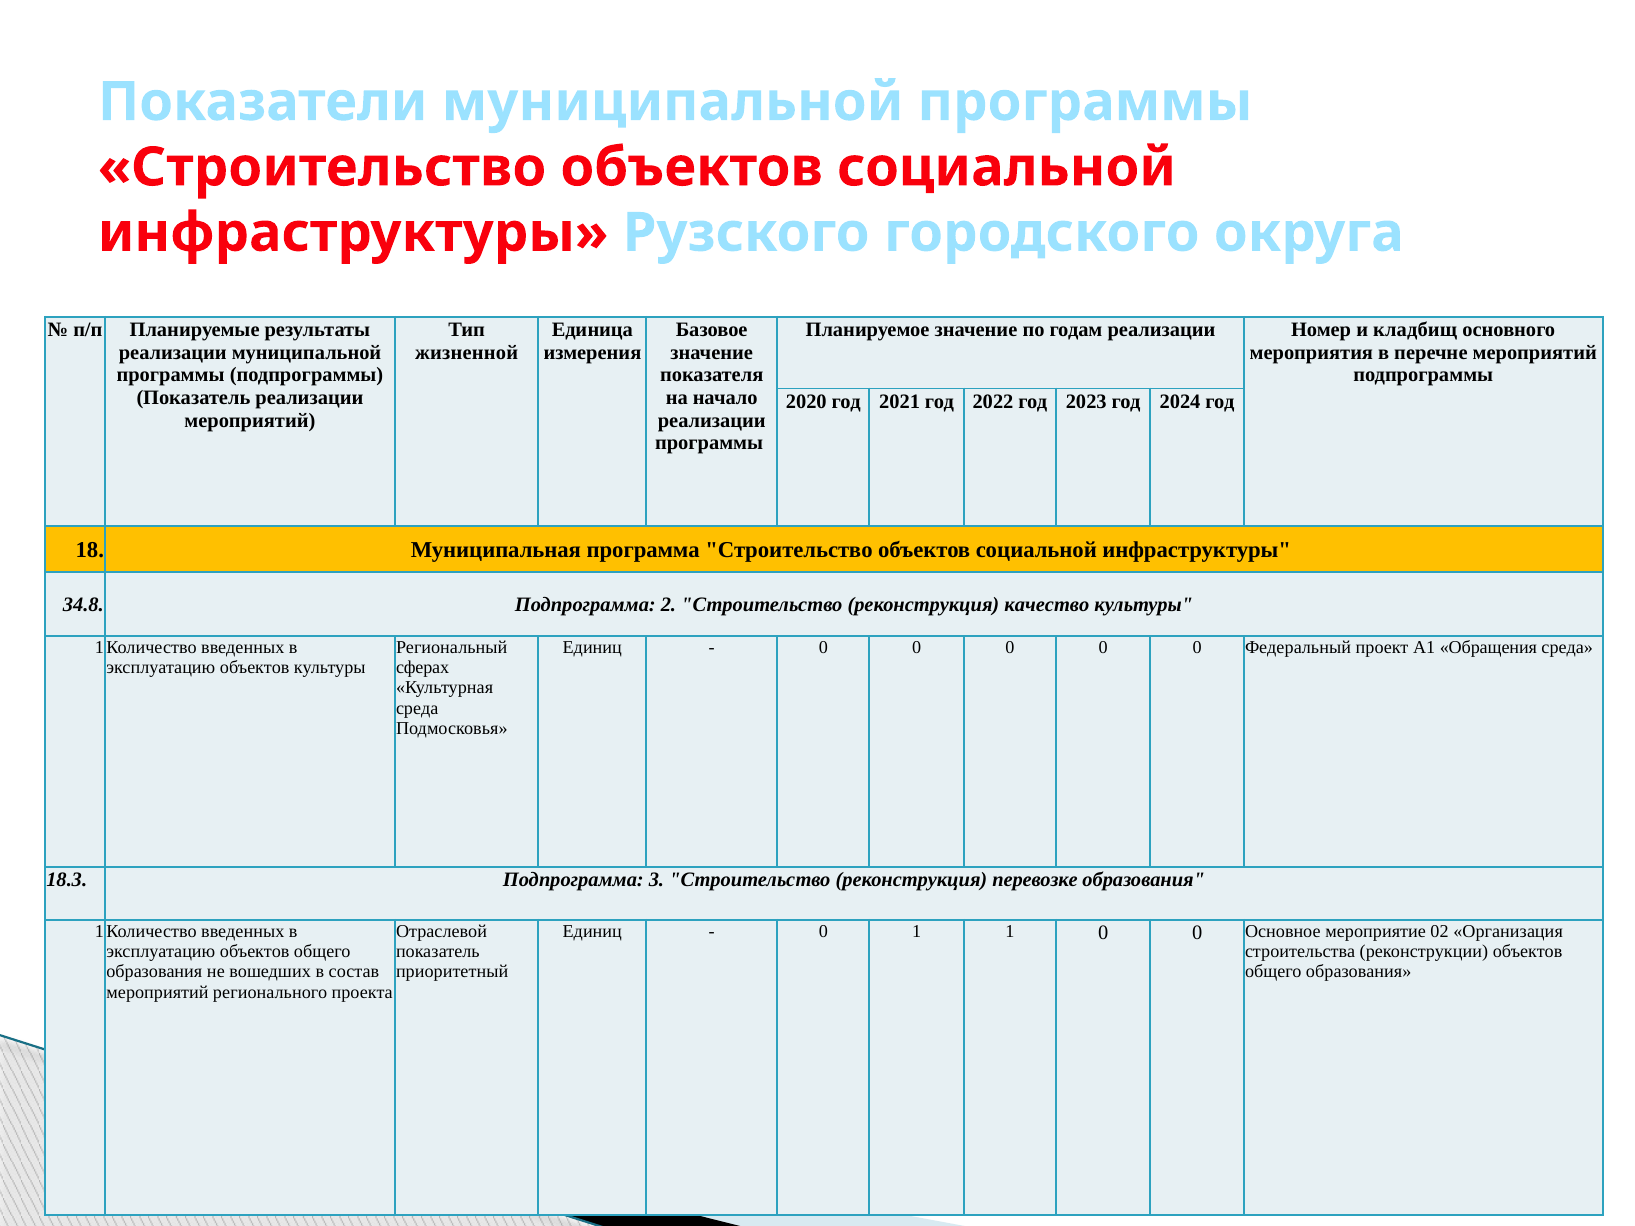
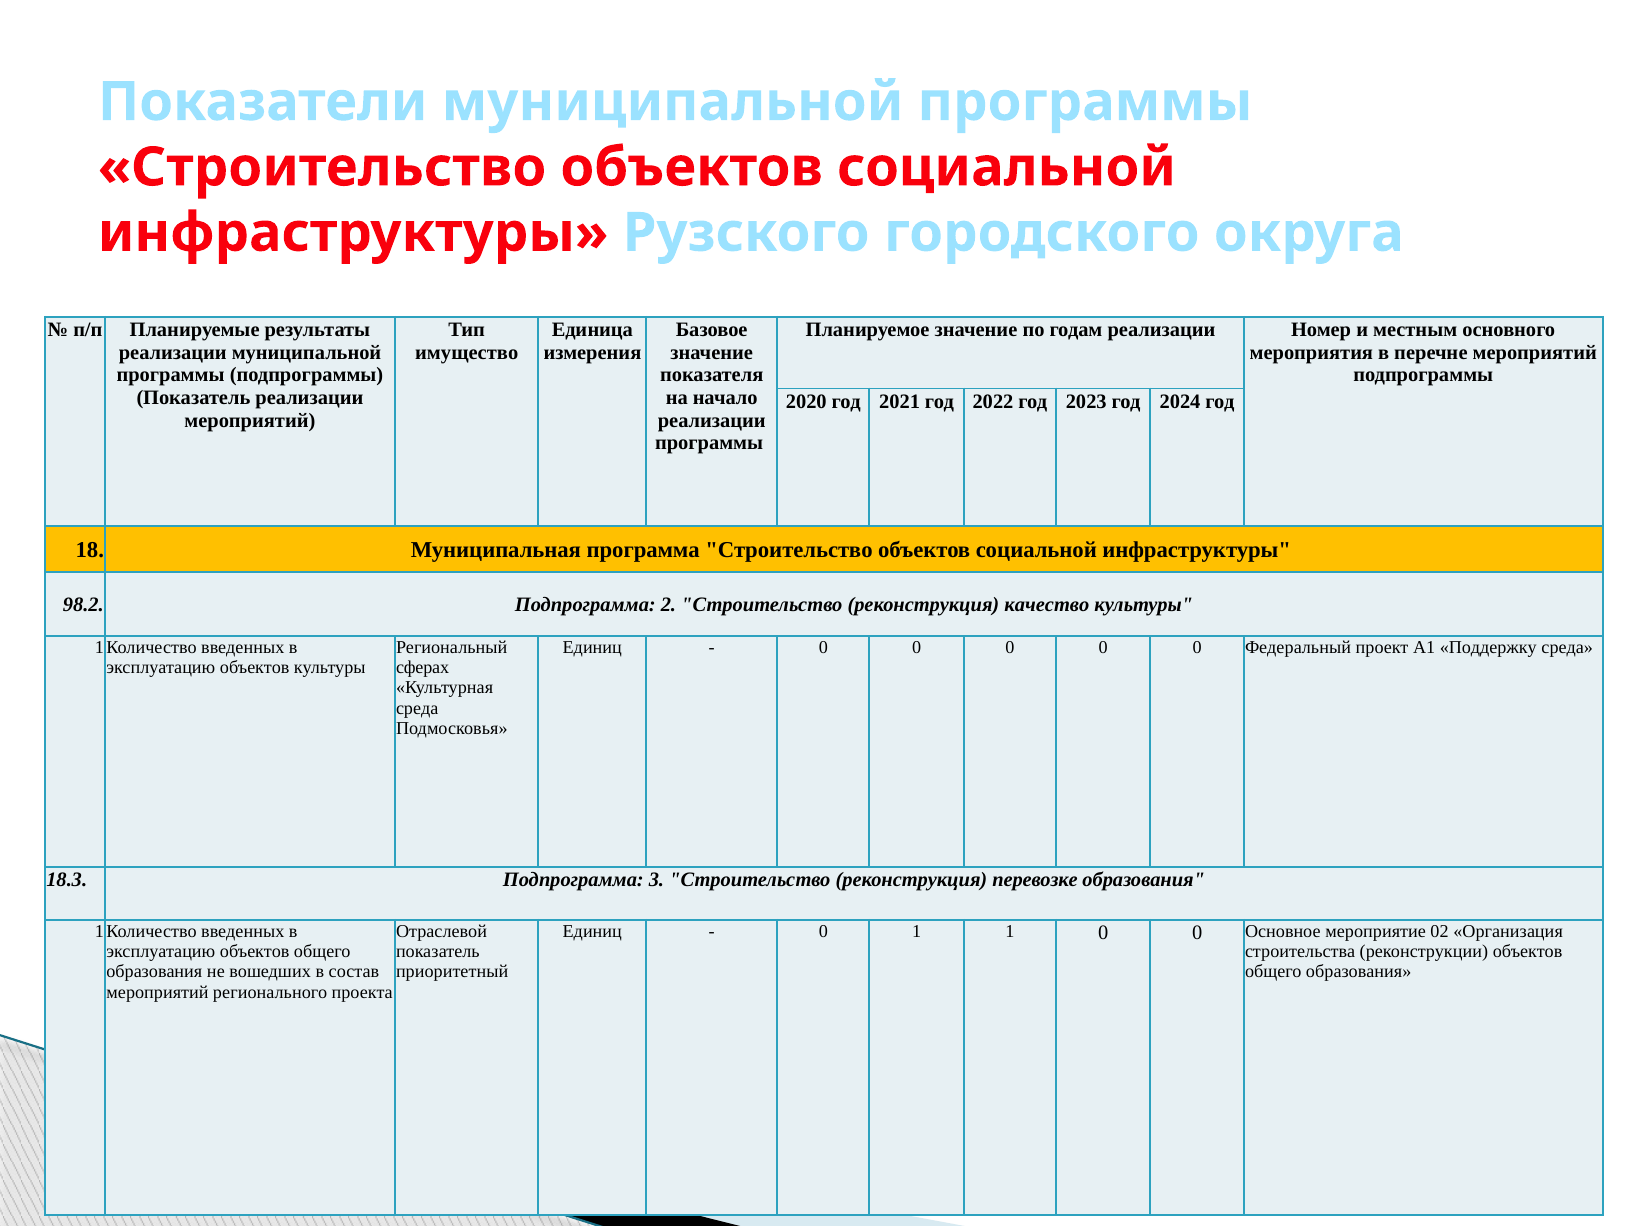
кладбищ: кладбищ -> местным
жизненной: жизненной -> имущество
34.8: 34.8 -> 98.2
Обращения: Обращения -> Поддержку
